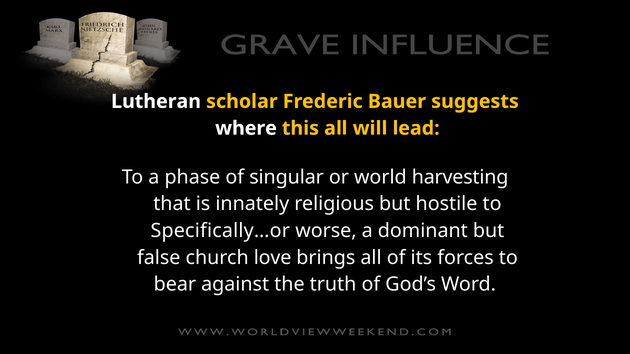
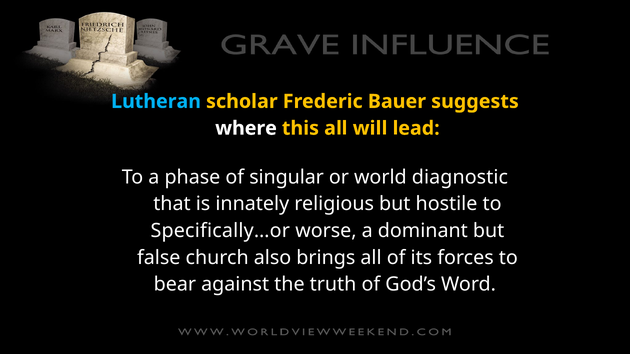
Lutheran colour: white -> light blue
harvesting: harvesting -> diagnostic
love: love -> also
